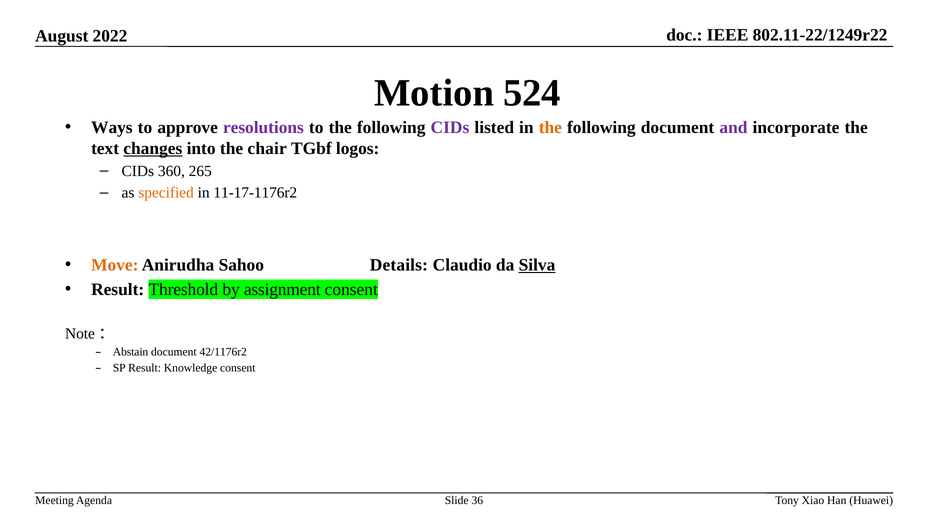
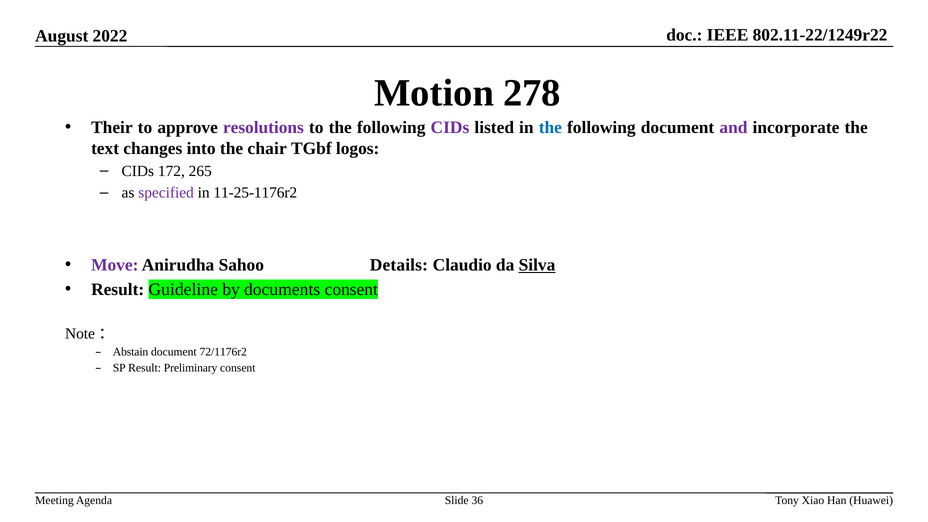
524: 524 -> 278
Ways: Ways -> Their
the at (550, 128) colour: orange -> blue
changes underline: present -> none
360: 360 -> 172
specified colour: orange -> purple
11-17-1176r2: 11-17-1176r2 -> 11-25-1176r2
Move colour: orange -> purple
Threshold: Threshold -> Guideline
assignment: assignment -> documents
42/1176r2: 42/1176r2 -> 72/1176r2
Knowledge: Knowledge -> Preliminary
